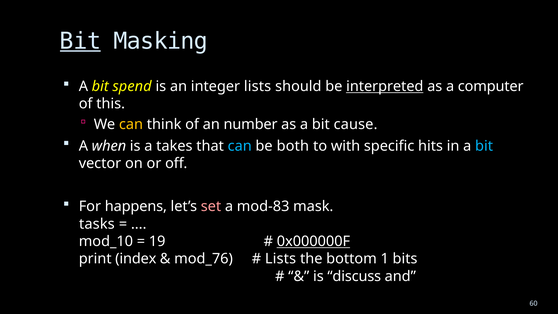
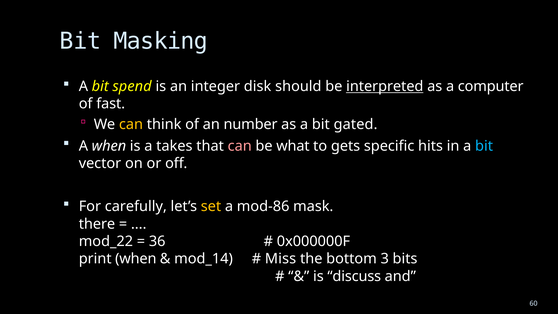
Bit at (80, 41) underline: present -> none
integer lists: lists -> disk
this: this -> fast
cause: cause -> gated
can at (240, 146) colour: light blue -> pink
both: both -> what
with: with -> gets
happens: happens -> carefully
set colour: pink -> yellow
mod-83: mod-83 -> mod-86
tasks: tasks -> there
mod_10: mod_10 -> mod_22
19: 19 -> 36
0x000000F underline: present -> none
print index: index -> when
mod_76: mod_76 -> mod_14
Lists at (281, 259): Lists -> Miss
1: 1 -> 3
